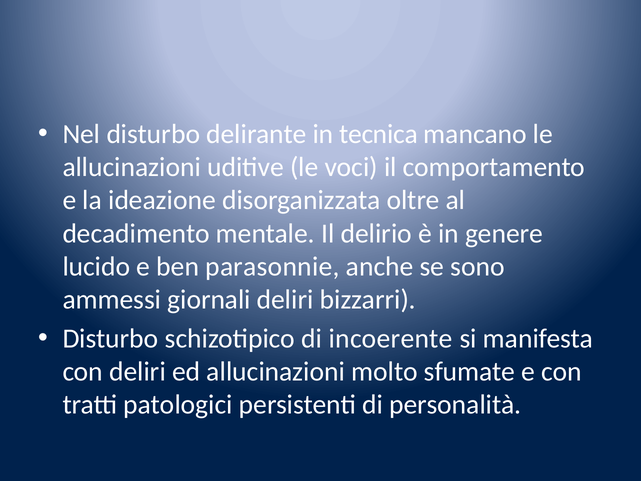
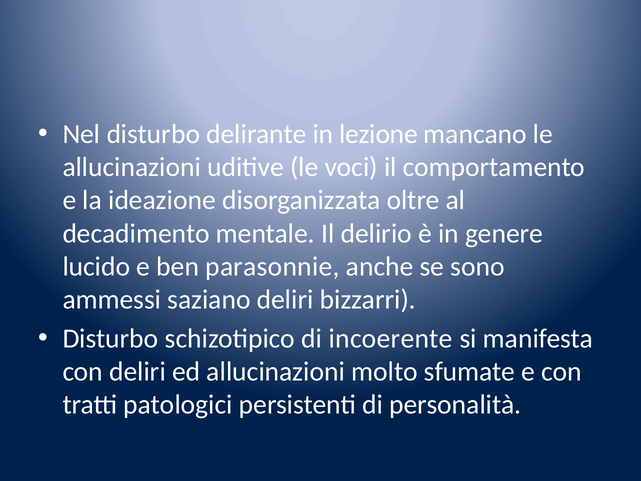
tecnica: tecnica -> lezione
giornali: giornali -> saziano
